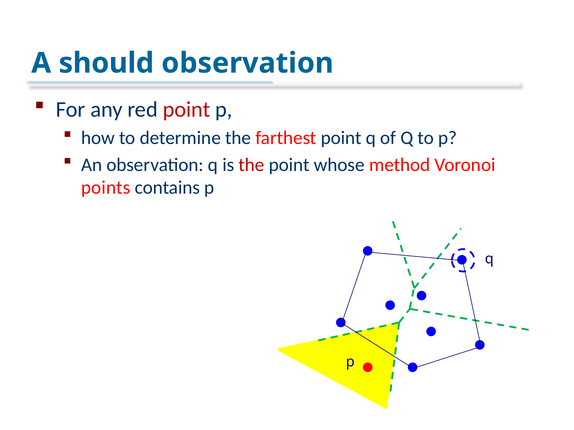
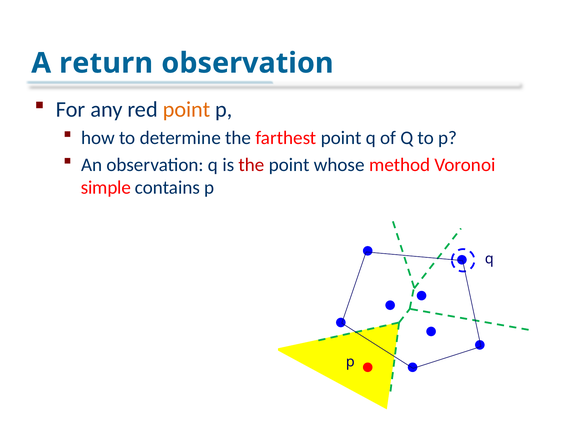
should: should -> return
point at (187, 110) colour: red -> orange
points: points -> simple
